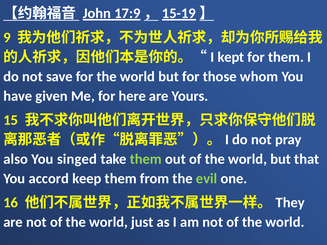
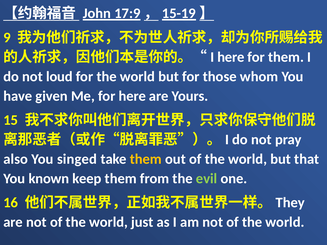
kept at (231, 57): kept -> here
save: save -> loud
them at (146, 159) colour: light green -> yellow
accord: accord -> known
